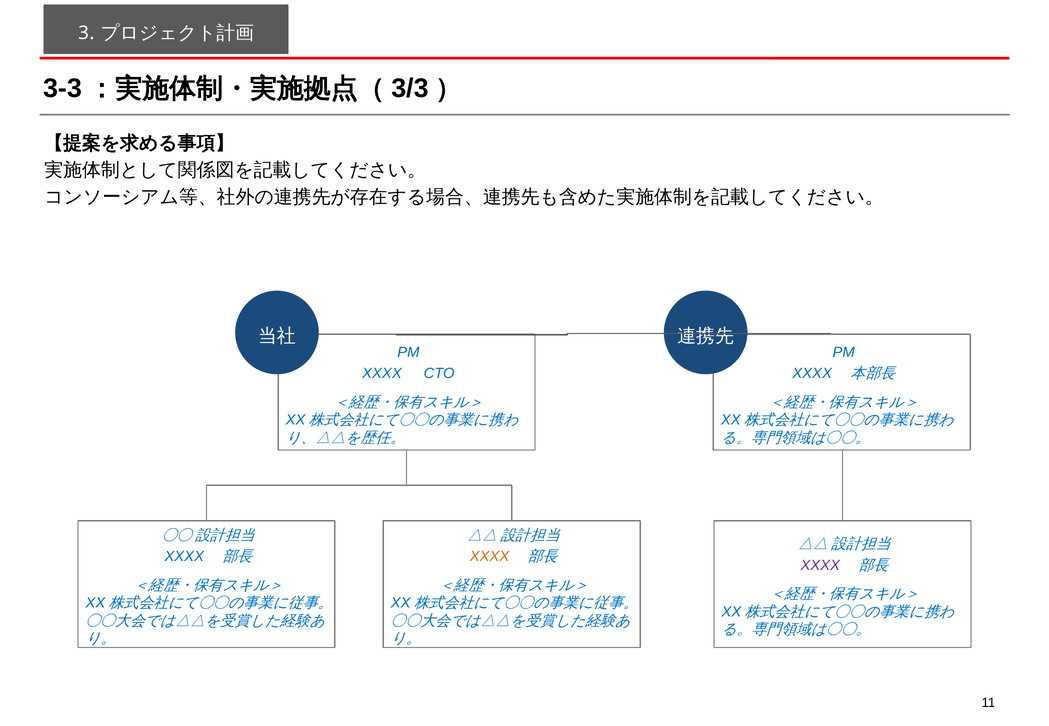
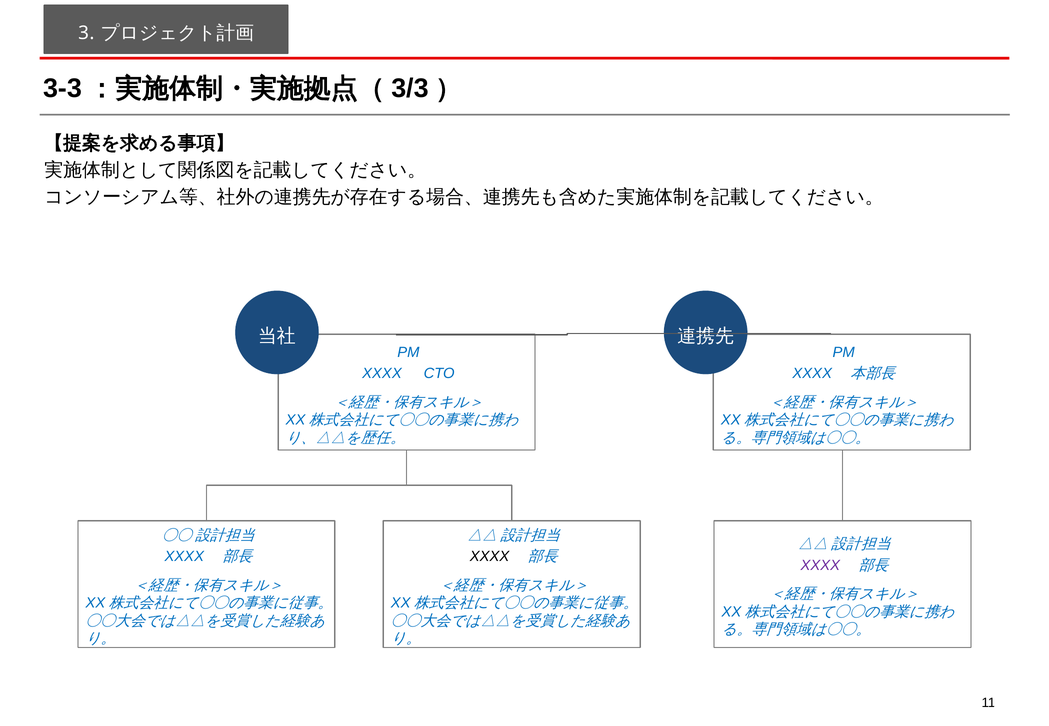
XXXX at (490, 557) colour: orange -> black
